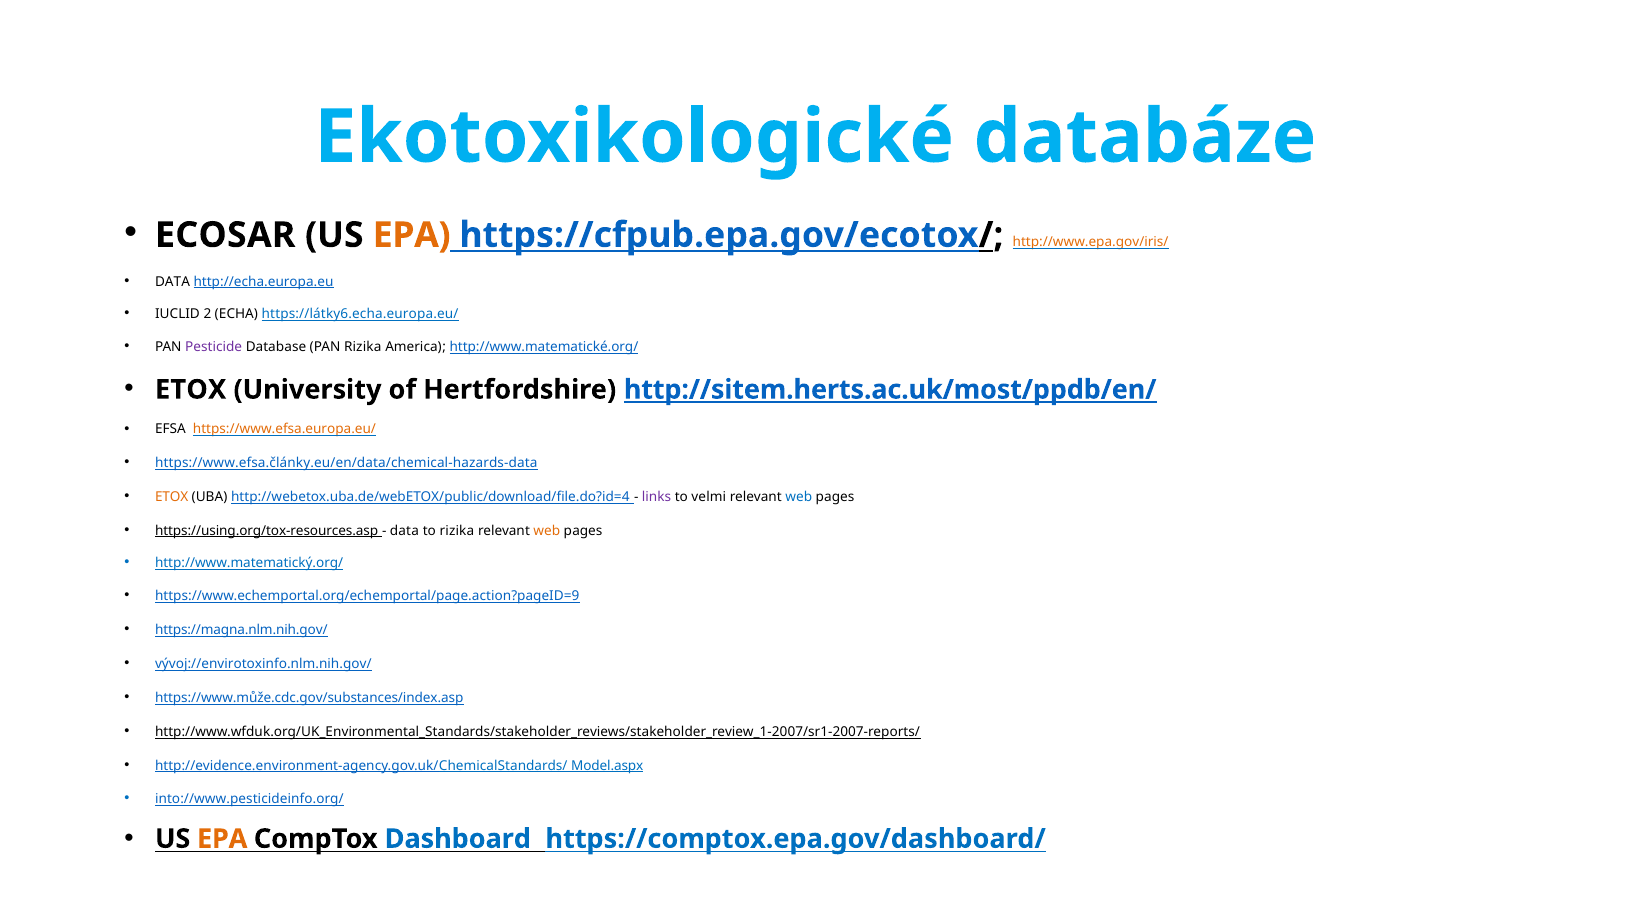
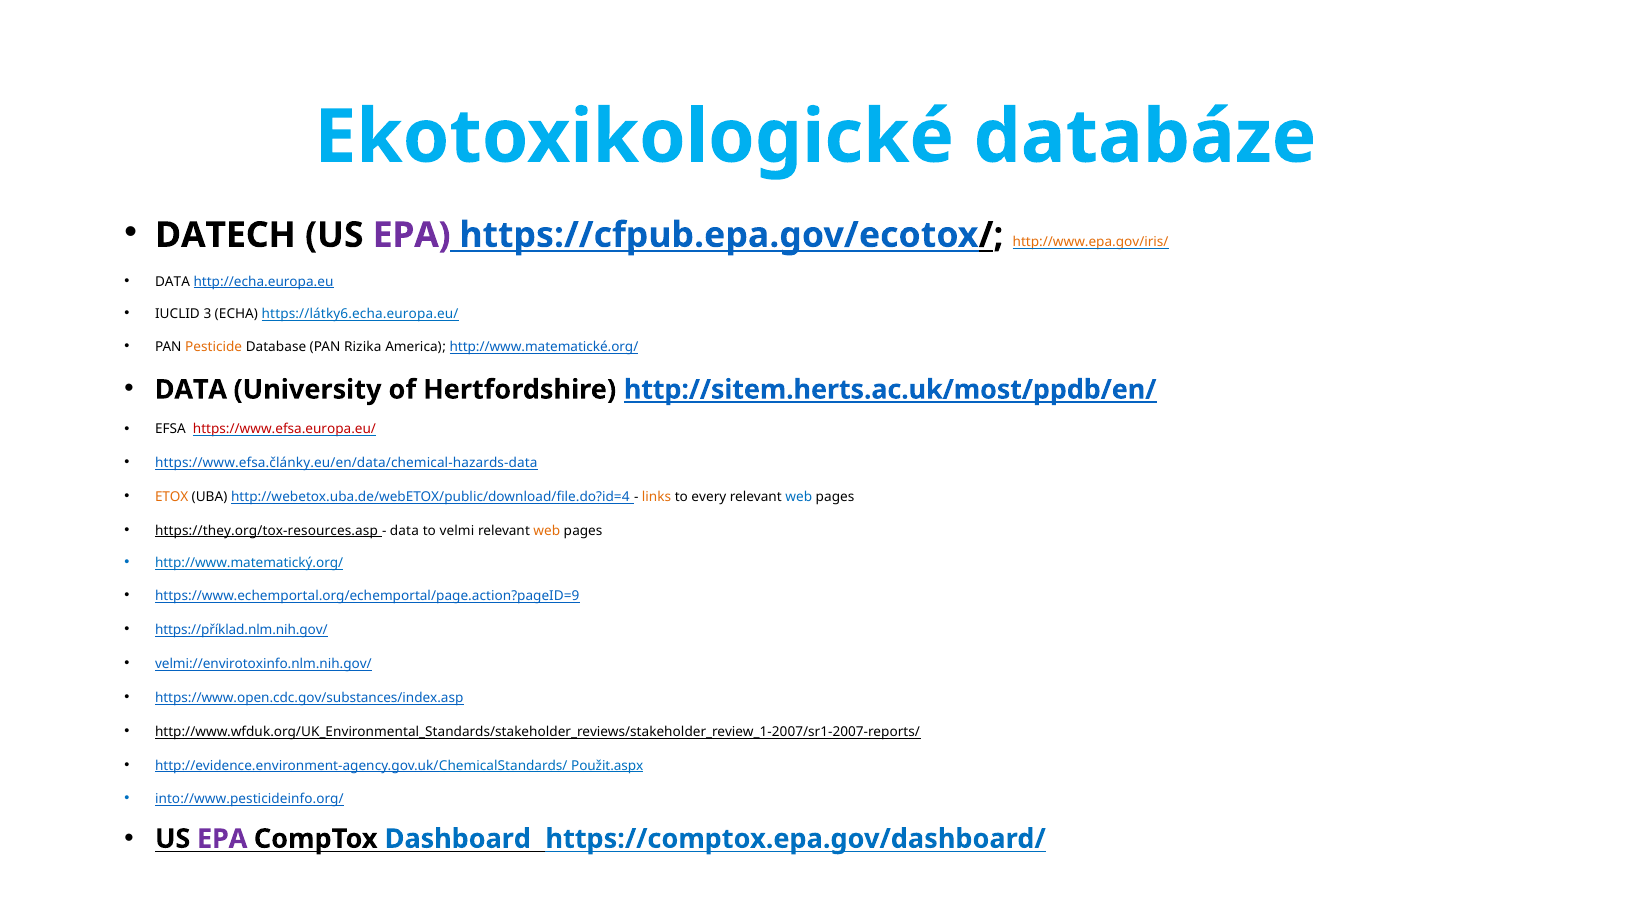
ECOSAR: ECOSAR -> DATECH
EPA at (412, 235) colour: orange -> purple
2: 2 -> 3
Pesticide colour: purple -> orange
ETOX at (191, 390): ETOX -> DATA
https://www.efsa.europa.eu/ colour: orange -> red
links colour: purple -> orange
velmi: velmi -> every
https://using.org/tox-resources.asp: https://using.org/tox-resources.asp -> https://they.org/tox-resources.asp
to rizika: rizika -> velmi
https://magna.nlm.nih.gov/: https://magna.nlm.nih.gov/ -> https://příklad.nlm.nih.gov/
vývoj://envirotoxinfo.nlm.nih.gov/: vývoj://envirotoxinfo.nlm.nih.gov/ -> velmi://envirotoxinfo.nlm.nih.gov/
https://www.může.cdc.gov/substances/index.asp: https://www.může.cdc.gov/substances/index.asp -> https://www.open.cdc.gov/substances/index.asp
Model.aspx: Model.aspx -> Použit.aspx
EPA at (222, 839) colour: orange -> purple
